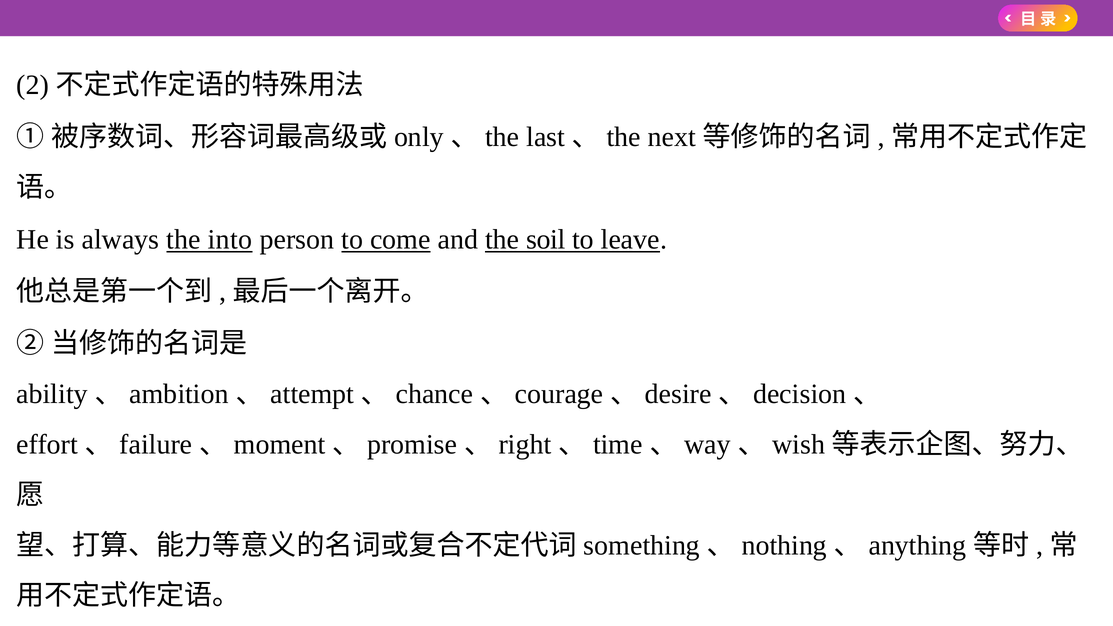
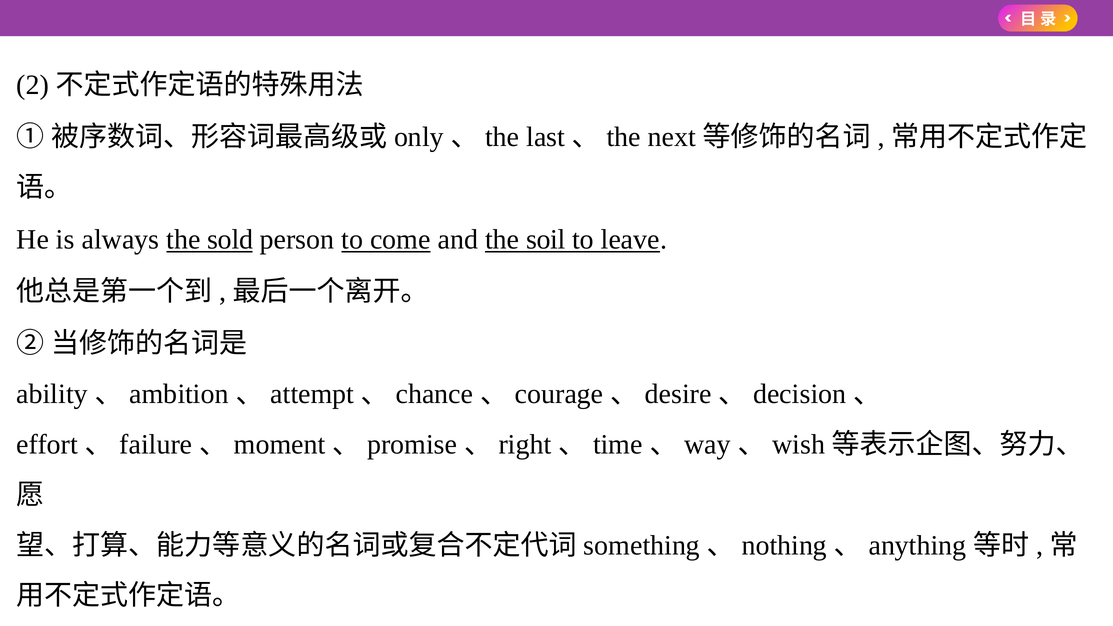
into: into -> sold
